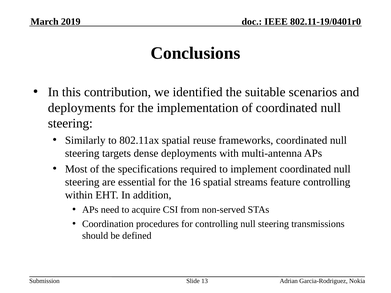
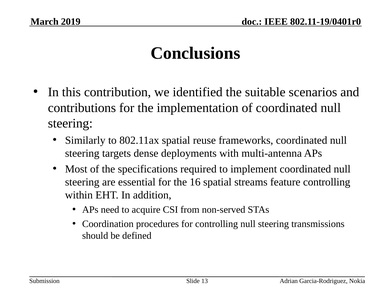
deployments at (82, 108): deployments -> contributions
